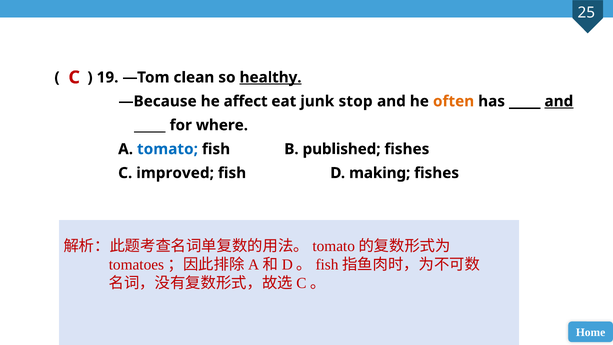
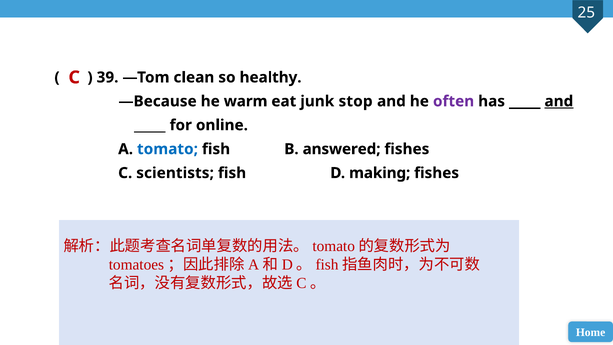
19: 19 -> 39
healthy underline: present -> none
affect: affect -> warm
often colour: orange -> purple
where: where -> online
published: published -> answered
improved: improved -> scientists
